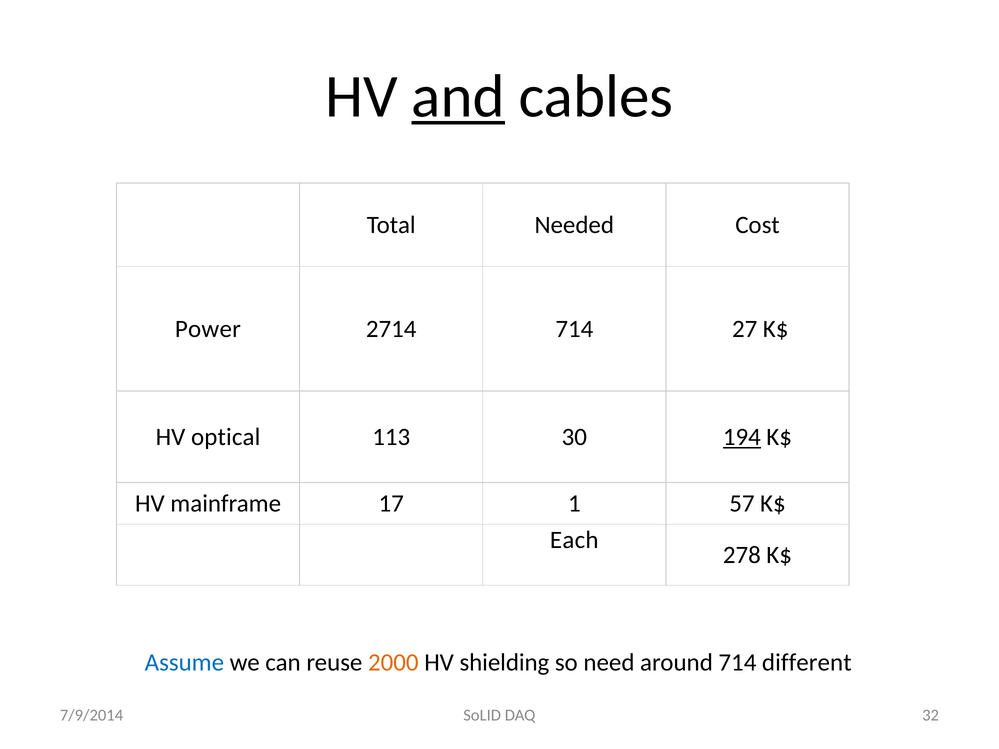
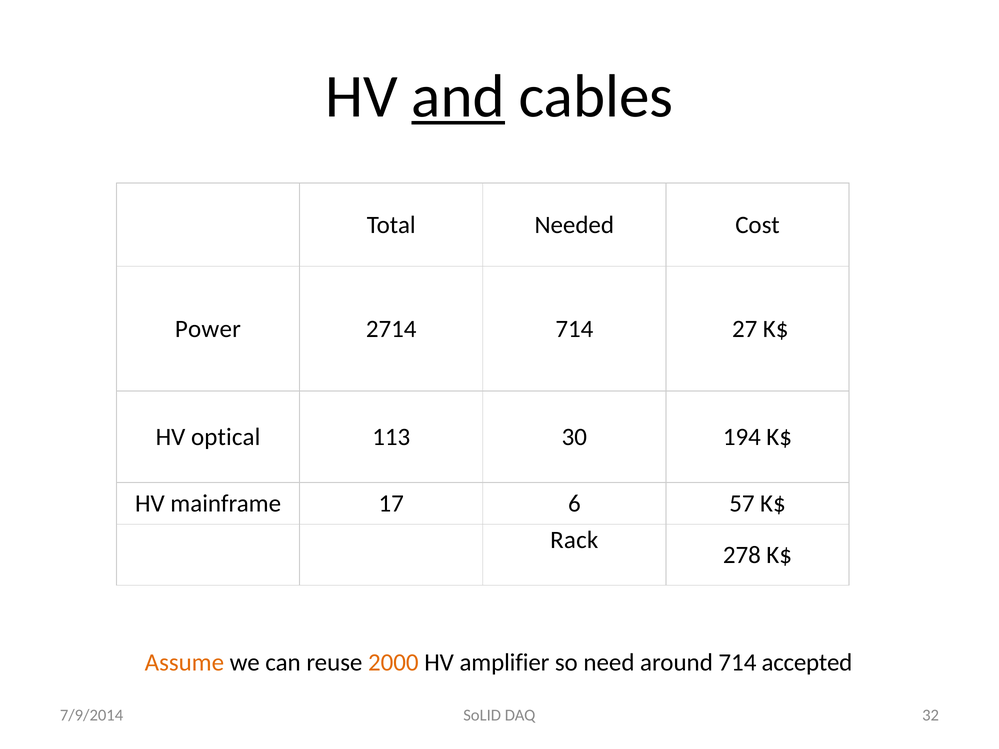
194 underline: present -> none
1: 1 -> 6
Each: Each -> Rack
Assume colour: blue -> orange
shielding: shielding -> amplifier
different: different -> accepted
